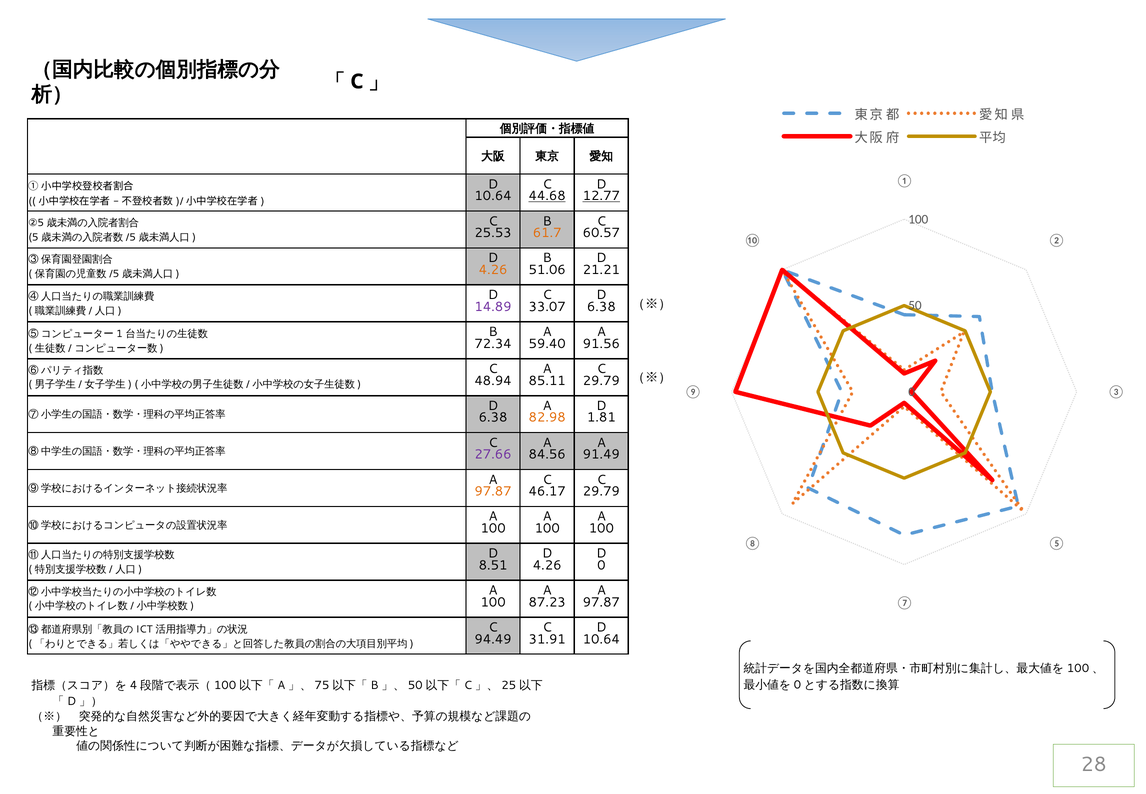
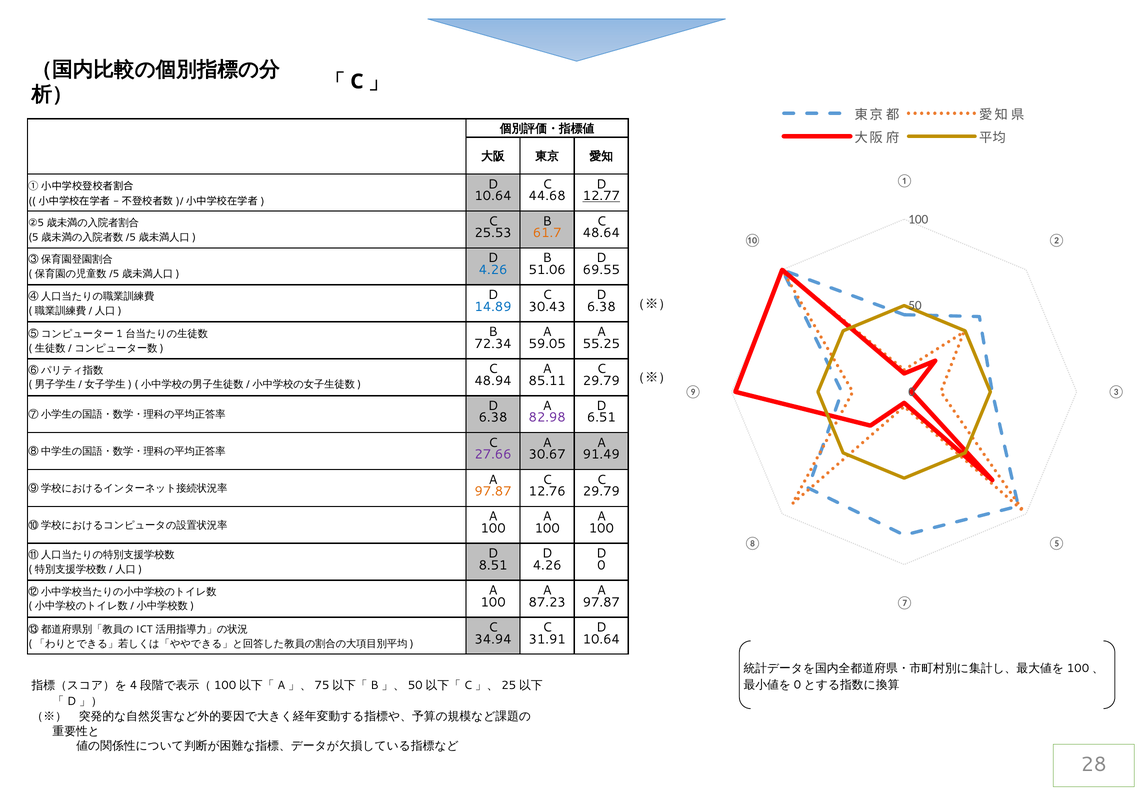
44.68 underline: present -> none
60.57: 60.57 -> 48.64
4.26 at (493, 270) colour: orange -> blue
21.21: 21.21 -> 69.55
14.89 colour: purple -> blue
33.07: 33.07 -> 30.43
59.40: 59.40 -> 59.05
91.56: 91.56 -> 55.25
82.98 colour: orange -> purple
1.81: 1.81 -> 6.51
84.56: 84.56 -> 30.67
46.17: 46.17 -> 12.76
94.49: 94.49 -> 34.94
